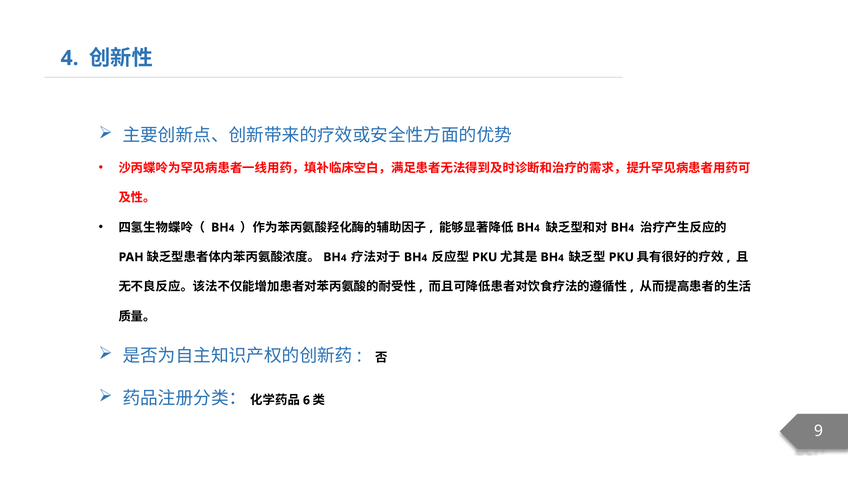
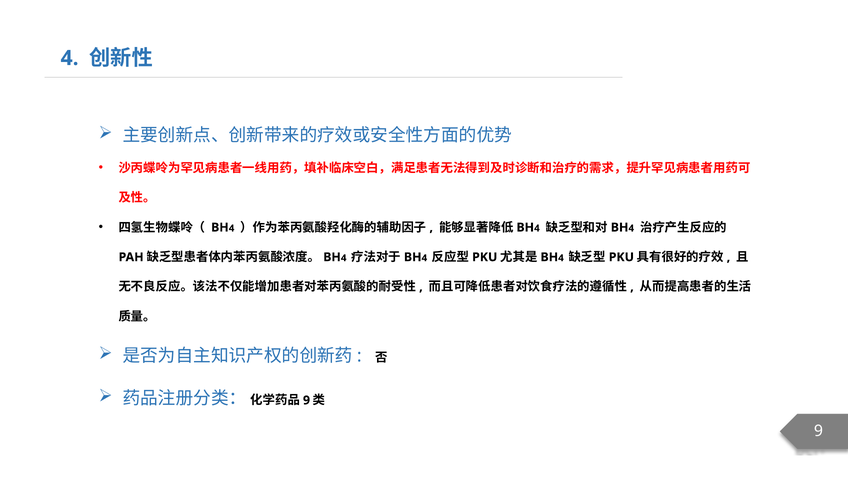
6 at (306, 400): 6 -> 9
